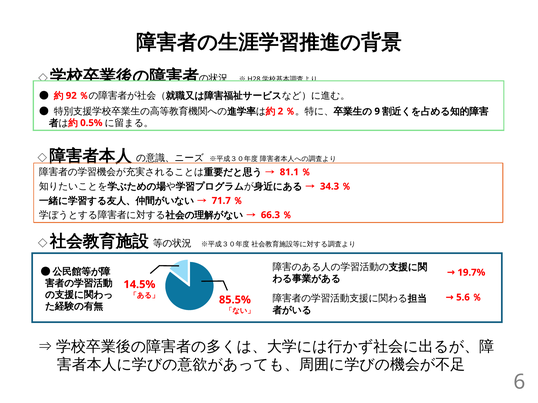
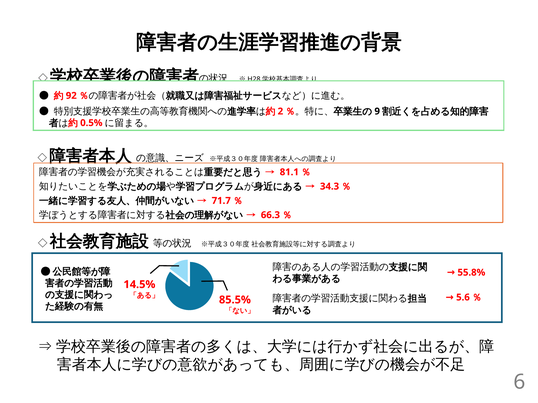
19.7%: 19.7% -> 55.8%
